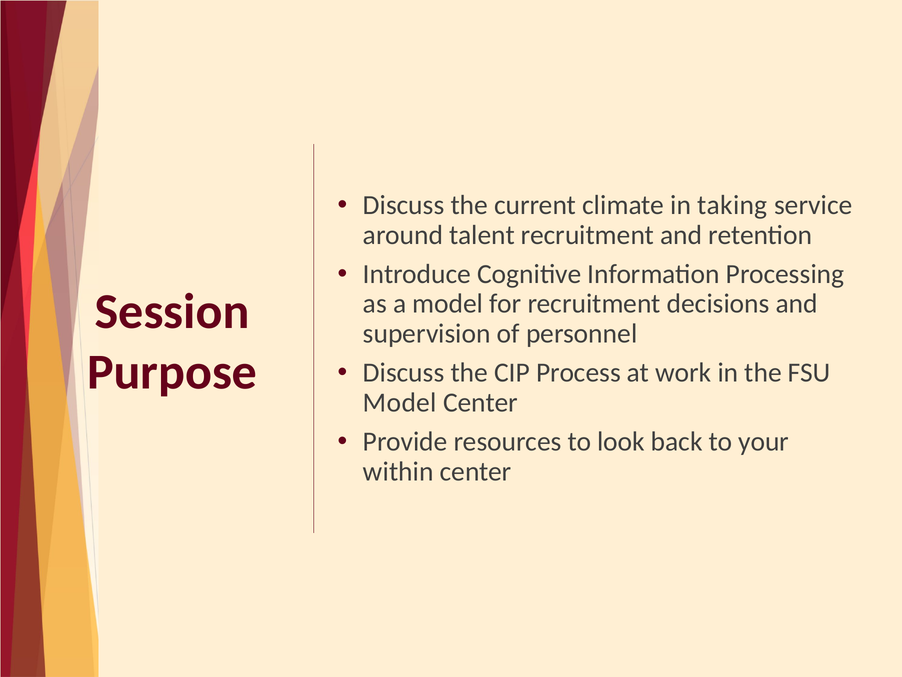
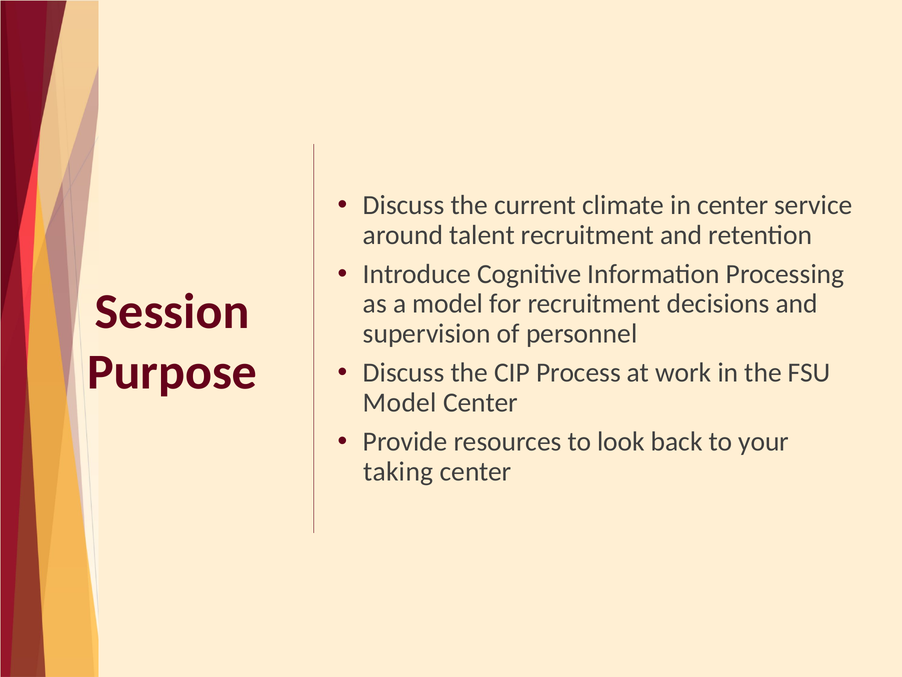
in taking: taking -> center
within: within -> taking
